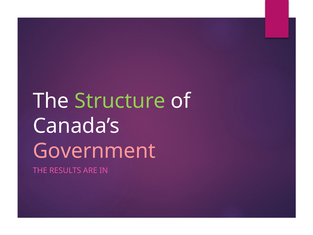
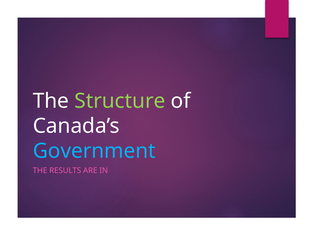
Government colour: pink -> light blue
